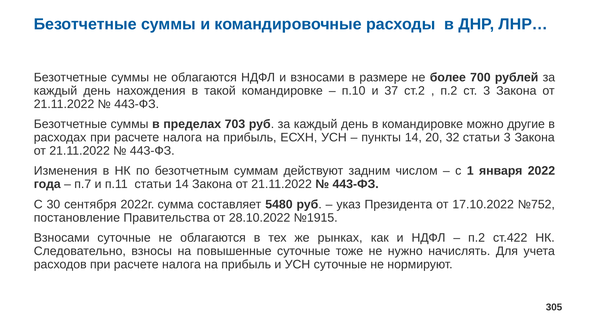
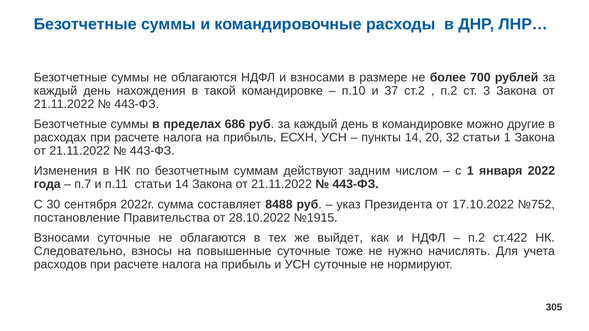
703: 703 -> 686
статьи 3: 3 -> 1
5480: 5480 -> 8488
рынках: рынках -> выйдет
